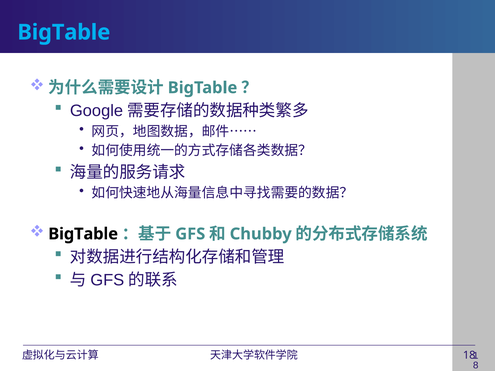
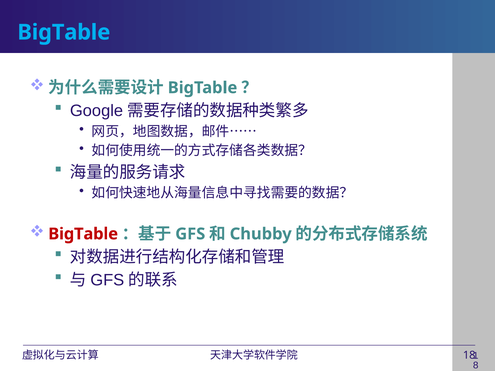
BigTable at (83, 234) colour: black -> red
